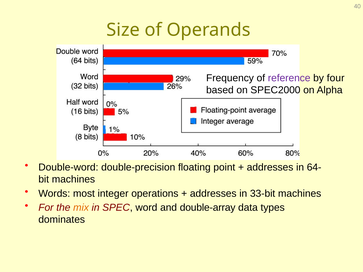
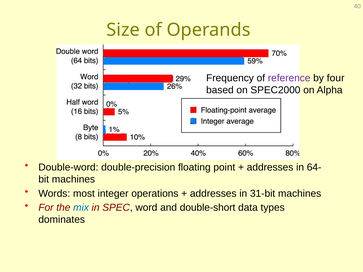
33-bit: 33-bit -> 31-bit
mix colour: orange -> blue
double-array: double-array -> double-short
